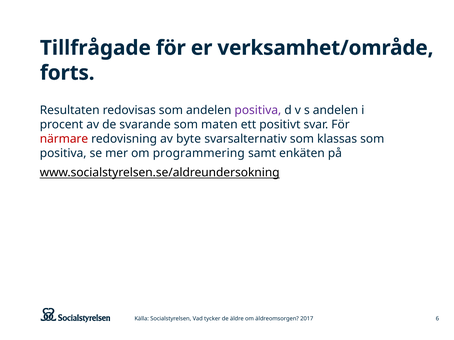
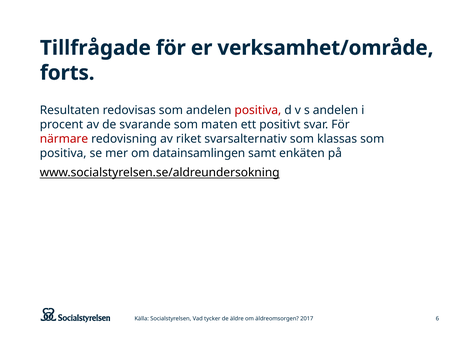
positiva at (258, 110) colour: purple -> red
byte: byte -> riket
programmering: programmering -> datainsamlingen
